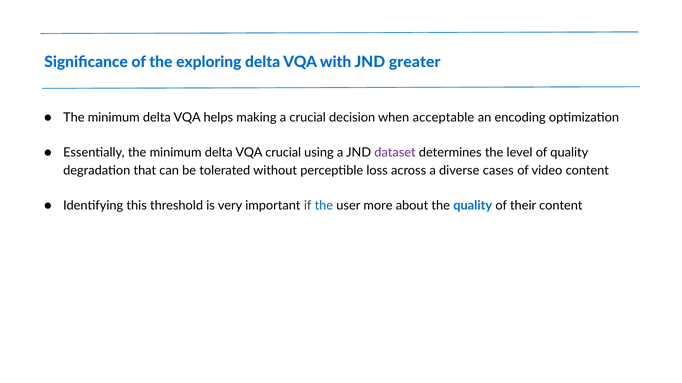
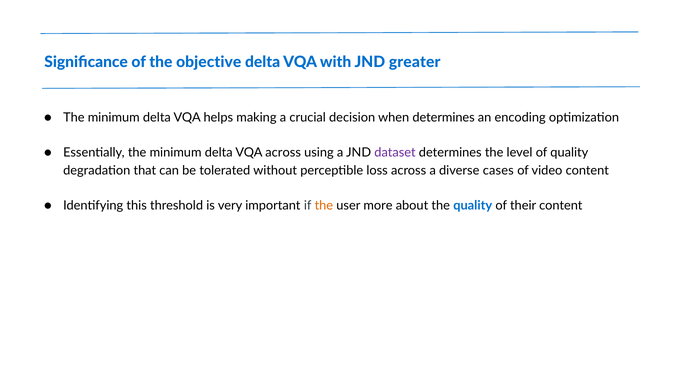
exploring: exploring -> objective
when acceptable: acceptable -> determines
VQA crucial: crucial -> across
the at (324, 206) colour: blue -> orange
